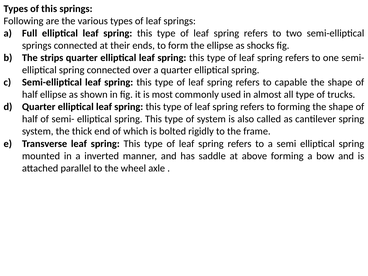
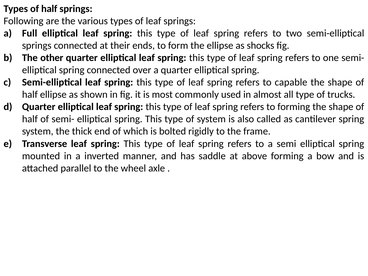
Types of this: this -> half
strips: strips -> other
